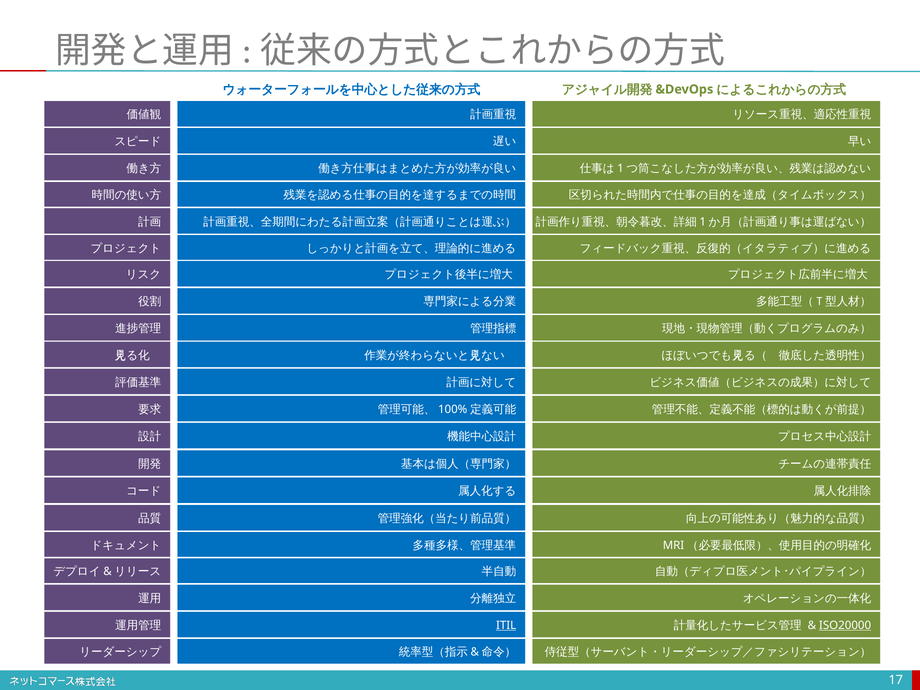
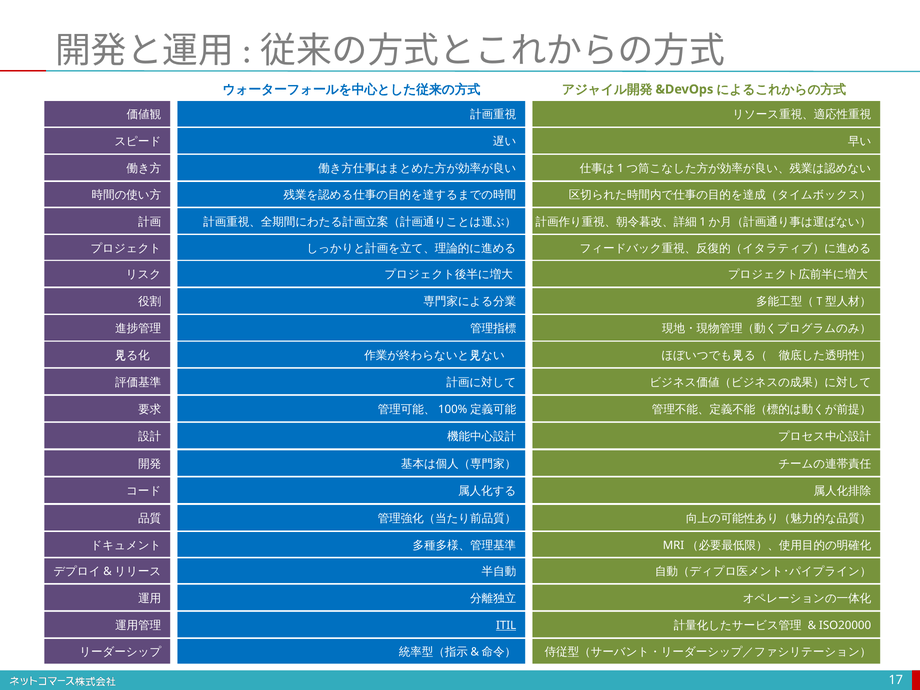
ISO20000 underline: present -> none
